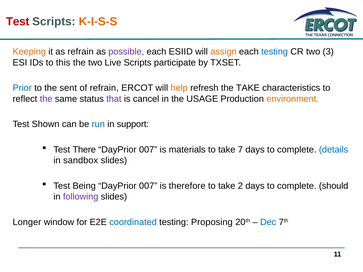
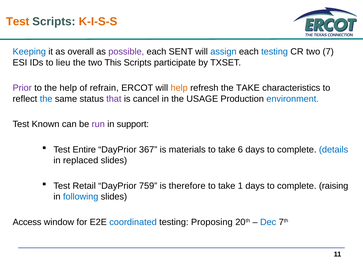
Test at (18, 21) colour: red -> orange
Keeping colour: orange -> blue
as refrain: refrain -> overall
ESIID: ESIID -> SENT
assign colour: orange -> blue
3: 3 -> 7
this: this -> lieu
Live: Live -> This
Prior colour: blue -> purple
the sent: sent -> help
the at (46, 99) colour: purple -> blue
environment colour: orange -> blue
Shown: Shown -> Known
run colour: blue -> purple
There: There -> Entire
007 at (148, 150): 007 -> 367
7: 7 -> 6
sandbox: sandbox -> replaced
Being: Being -> Retail
007 at (148, 186): 007 -> 759
2: 2 -> 1
should: should -> raising
following colour: purple -> blue
Longer: Longer -> Access
